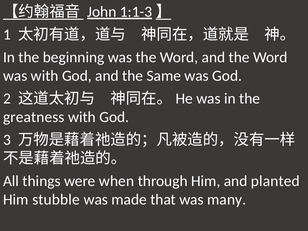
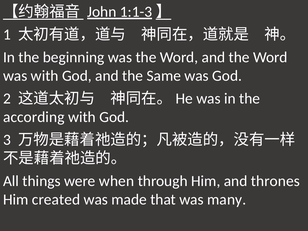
greatness: greatness -> according
planted: planted -> thrones
stubble: stubble -> created
